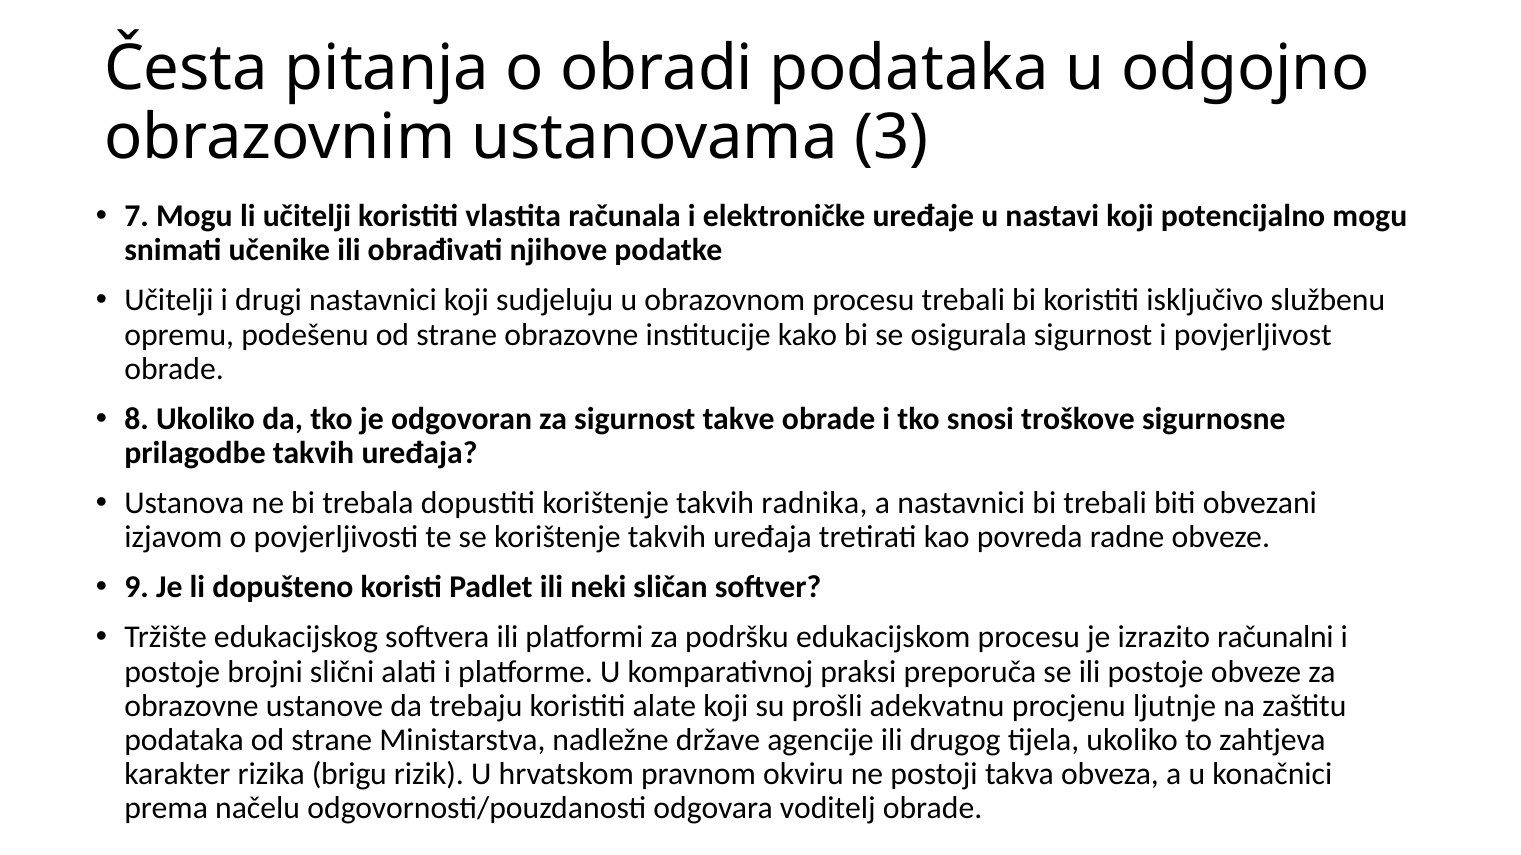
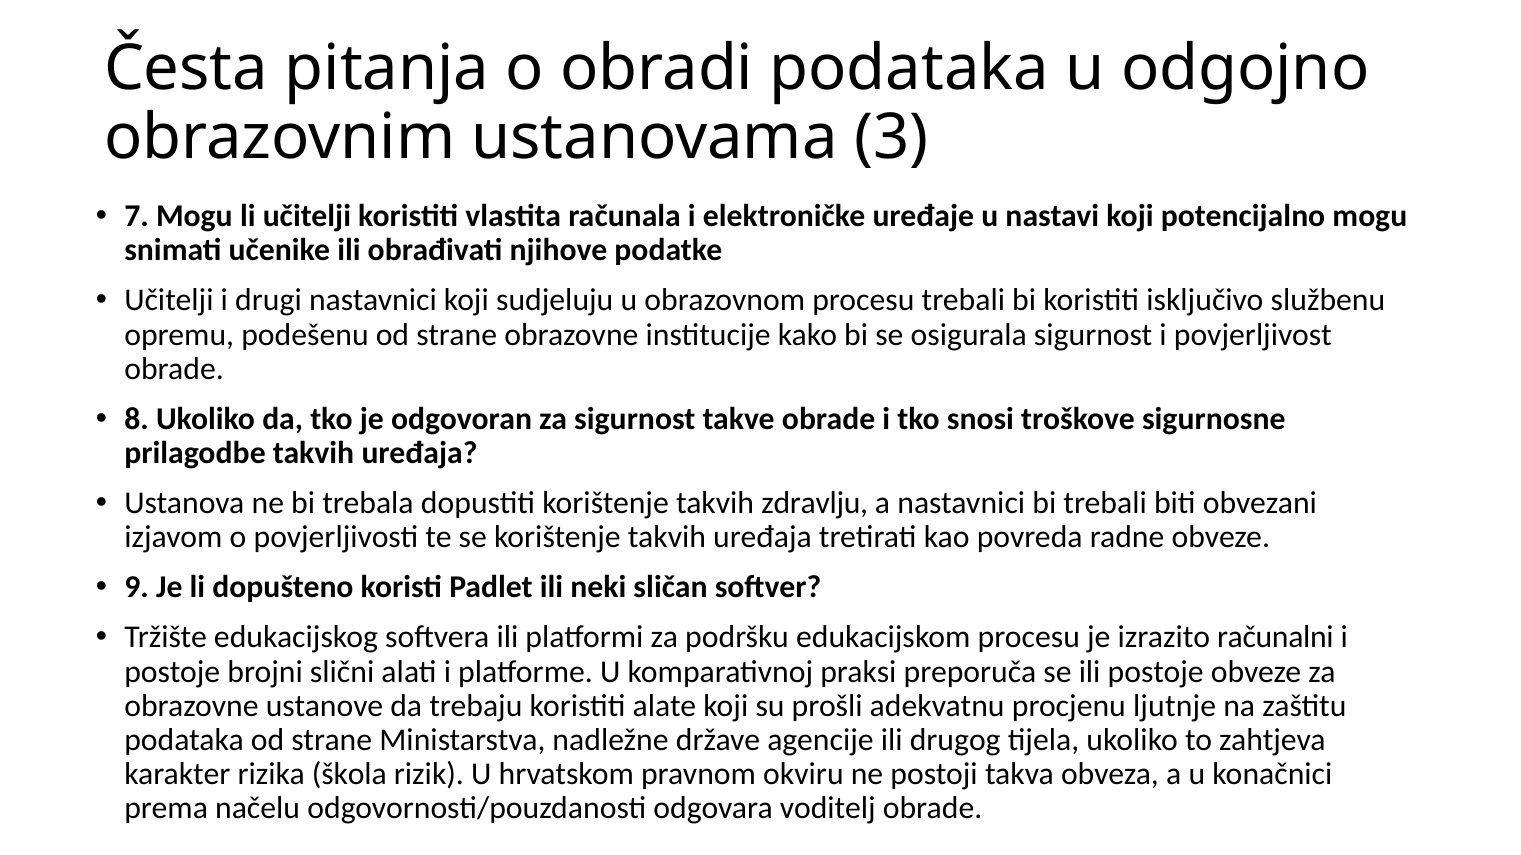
radnika: radnika -> zdravlju
brigu: brigu -> škola
